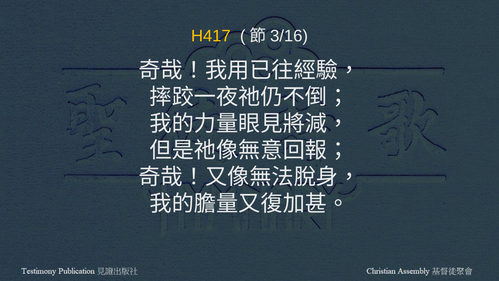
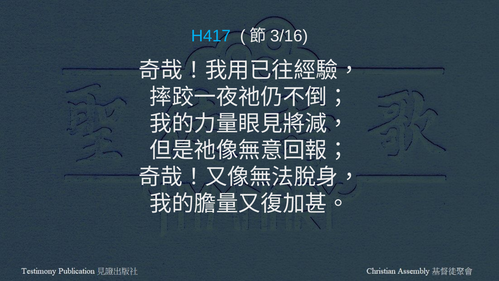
H417 colour: yellow -> light blue
